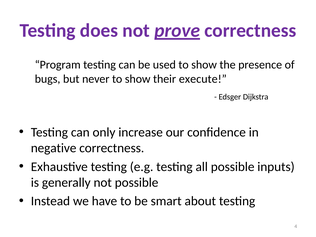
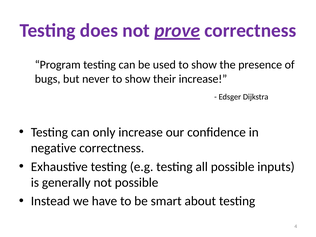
their execute: execute -> increase
